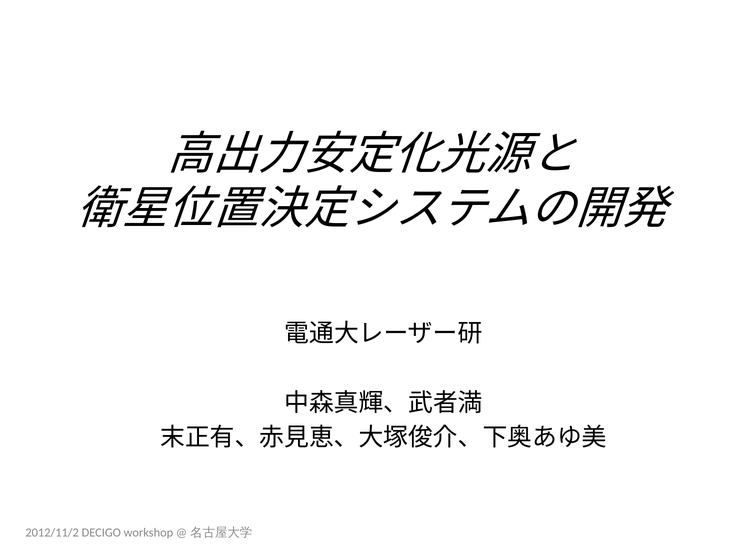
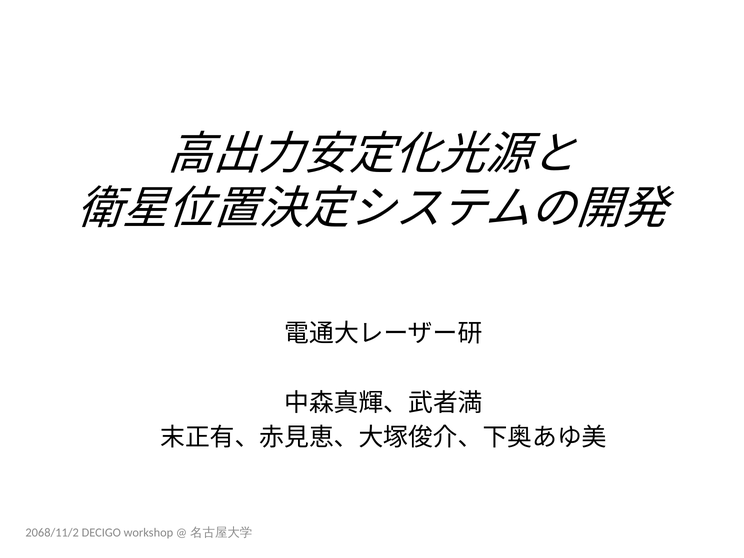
2012/11/2: 2012/11/2 -> 2068/11/2
